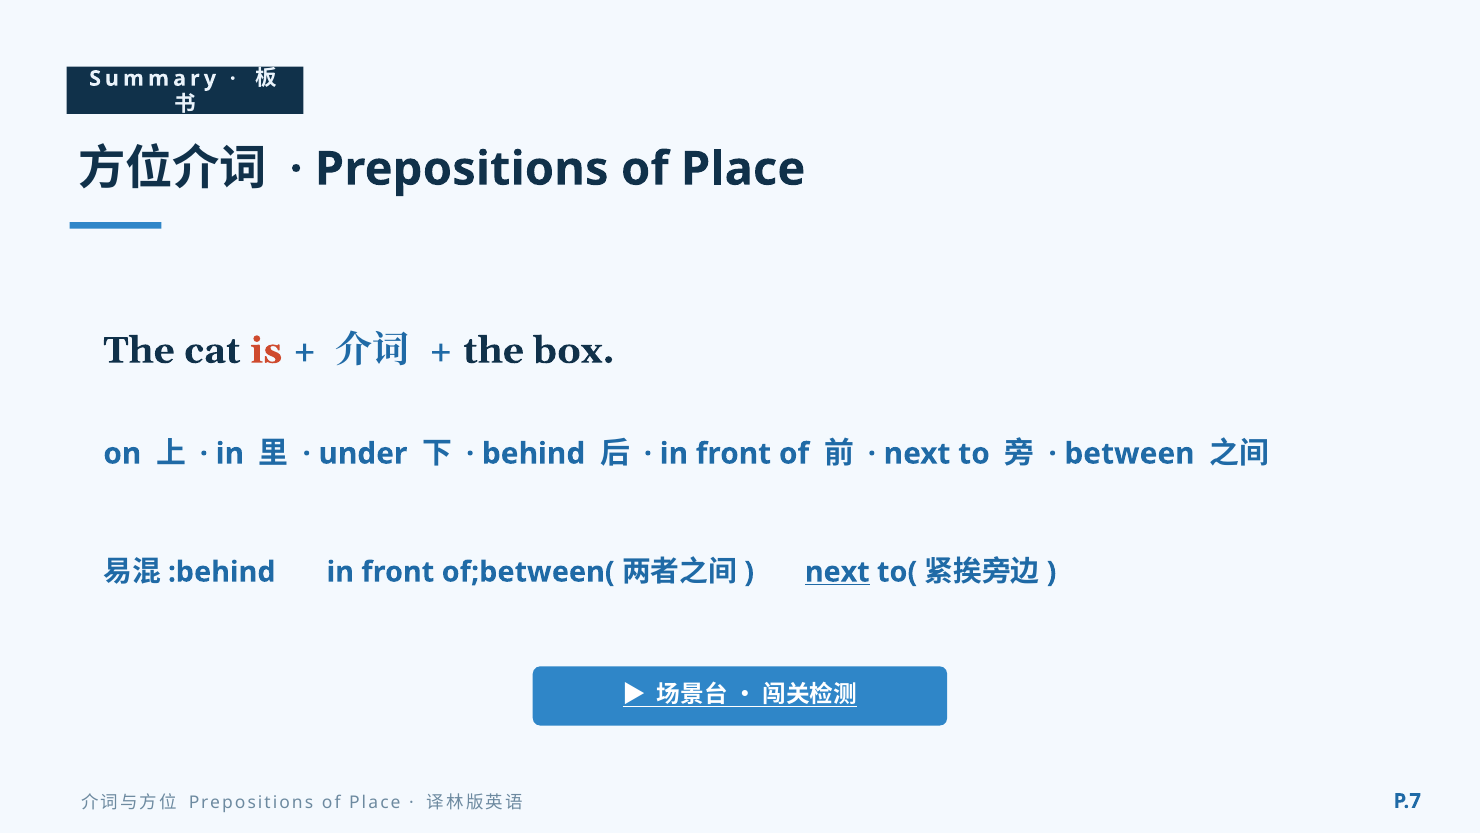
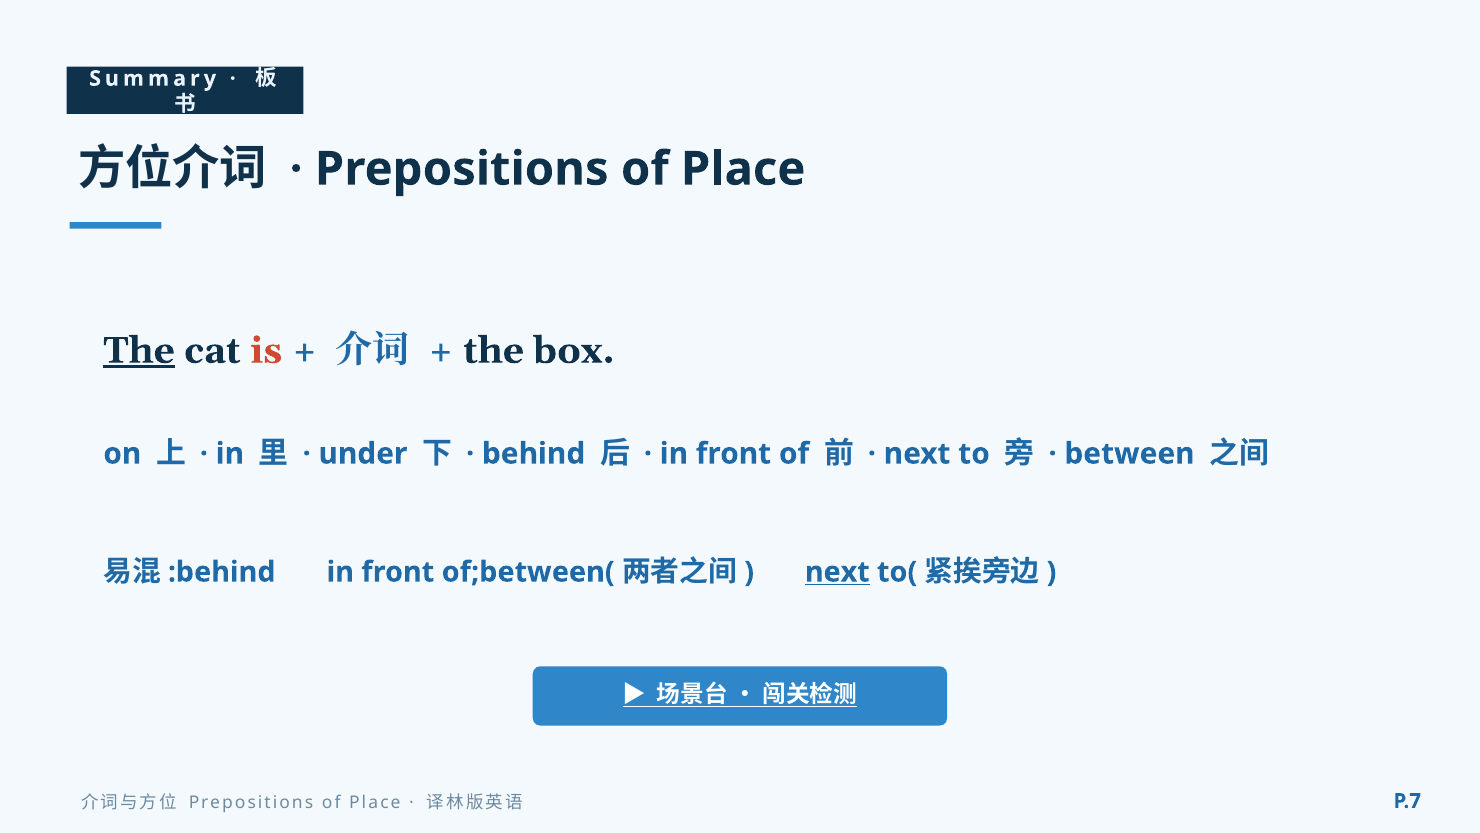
The at (139, 350) underline: none -> present
